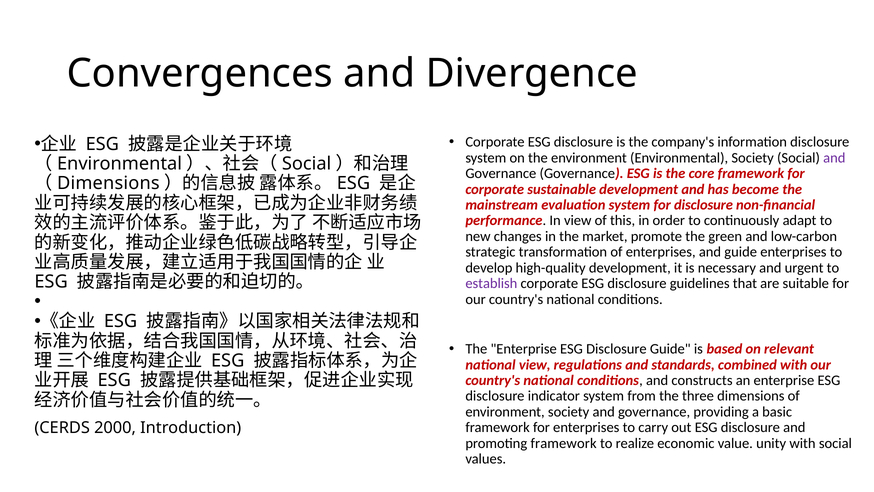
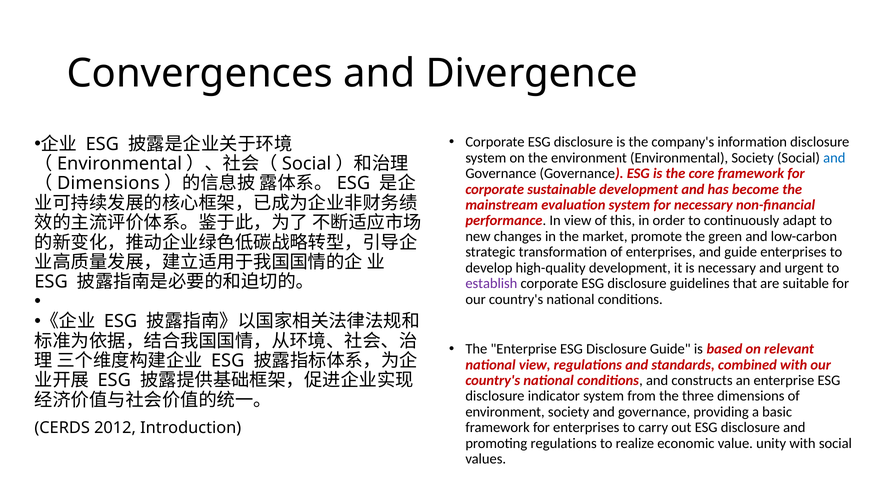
and at (834, 158) colour: purple -> blue
for disclosure: disclosure -> necessary
2000: 2000 -> 2012
promoting framework: framework -> regulations
